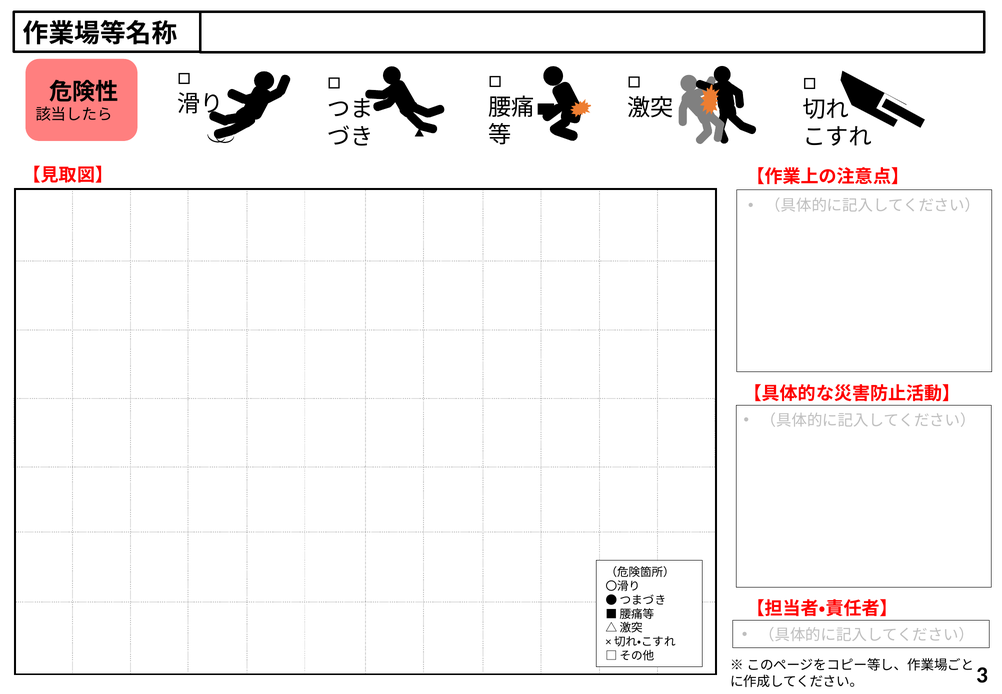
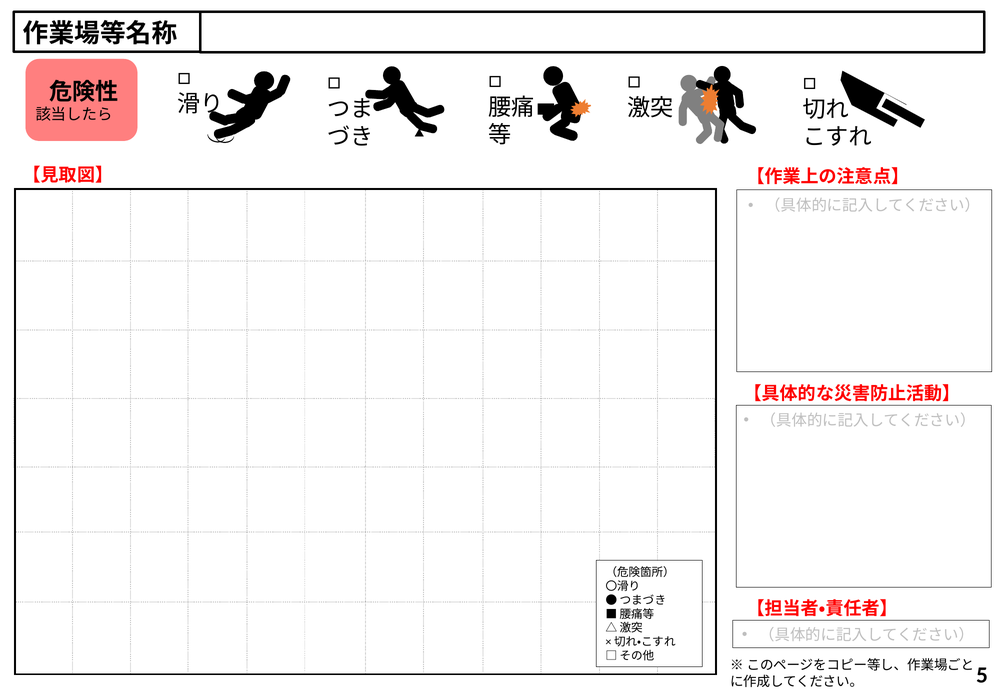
3: 3 -> 5
